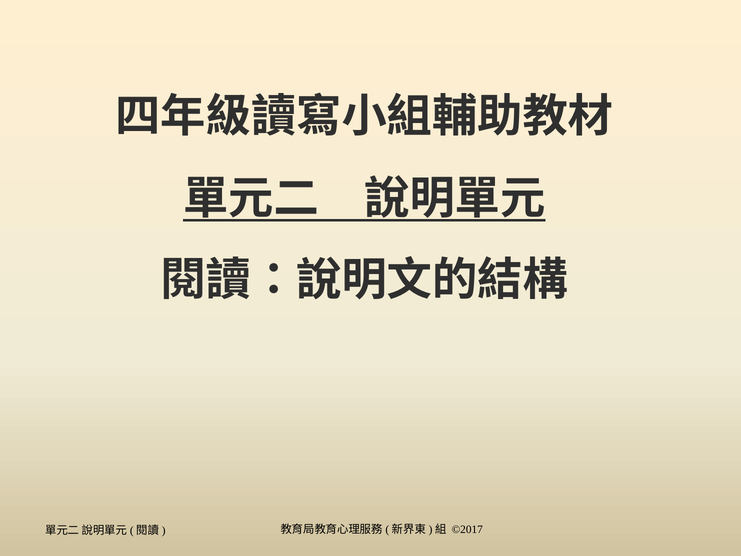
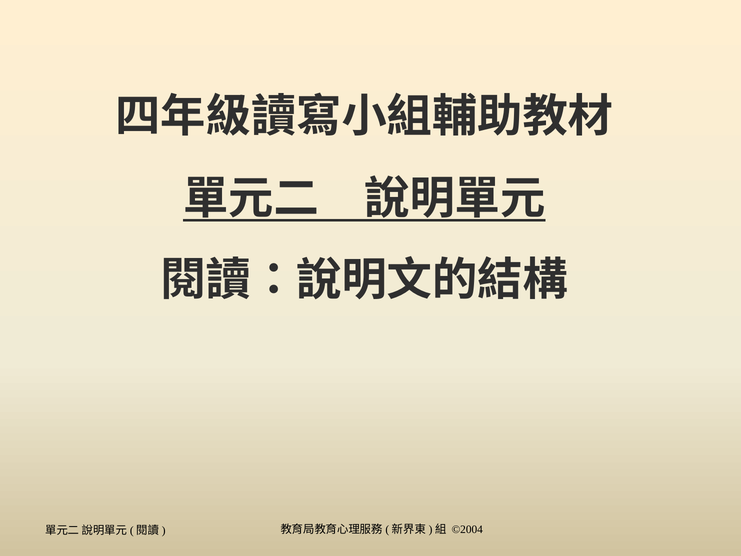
©2017: ©2017 -> ©2004
